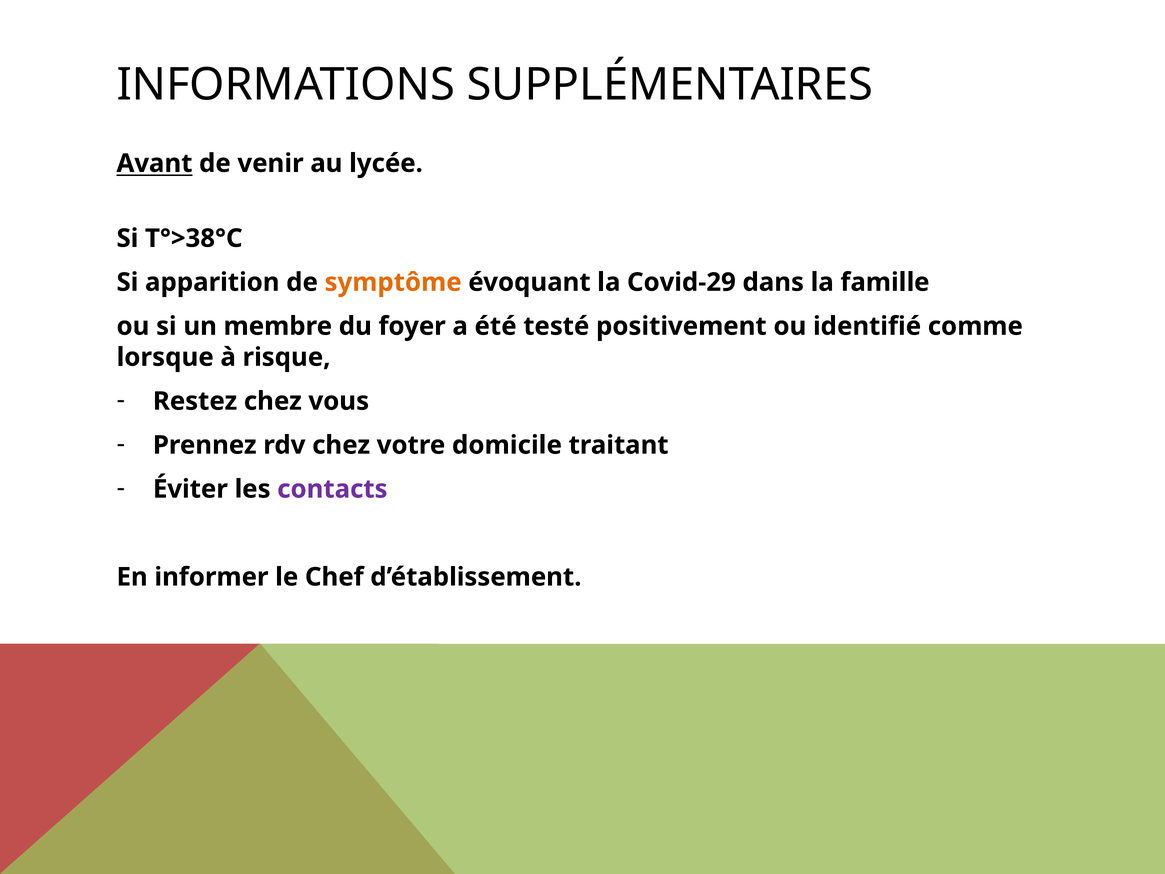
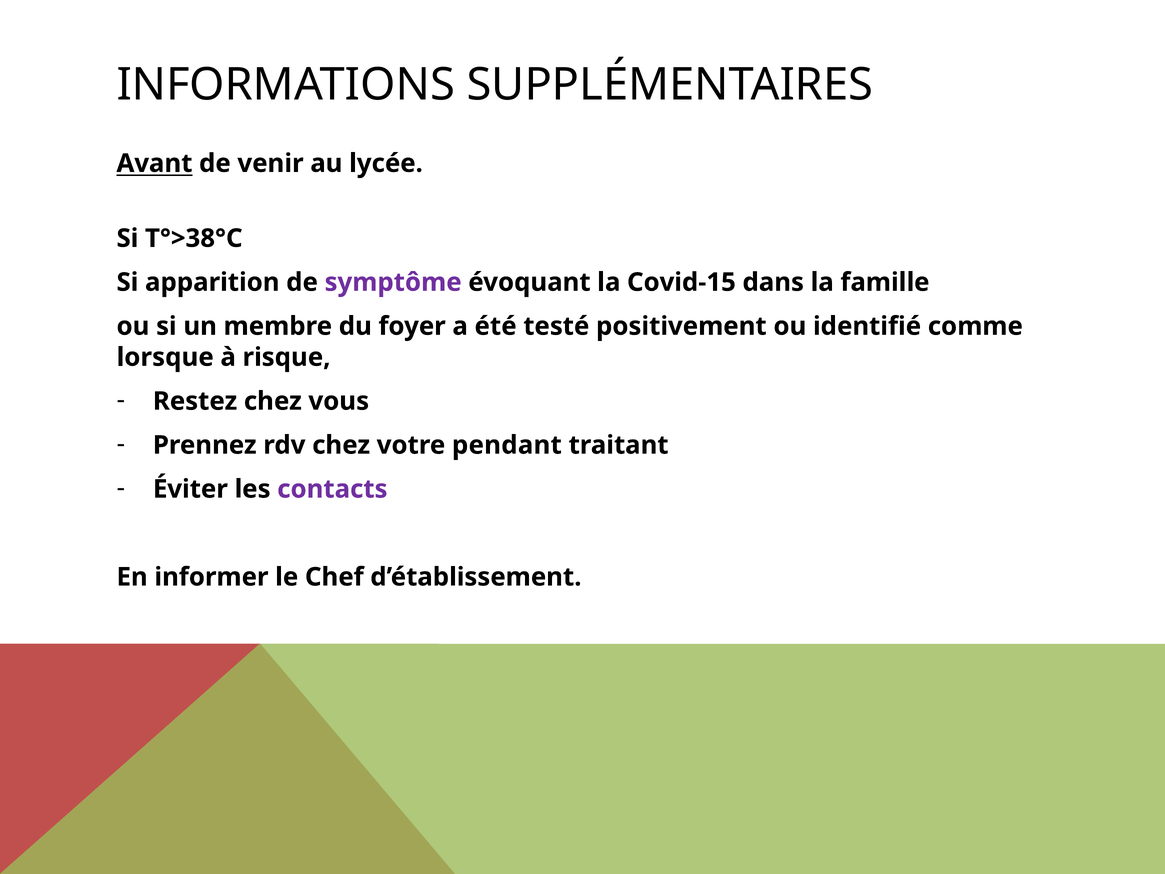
symptôme colour: orange -> purple
Covid-29: Covid-29 -> Covid-15
domicile: domicile -> pendant
